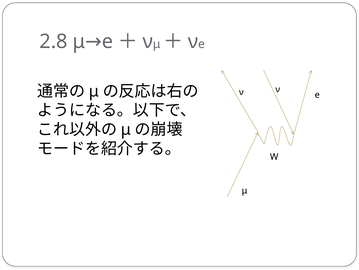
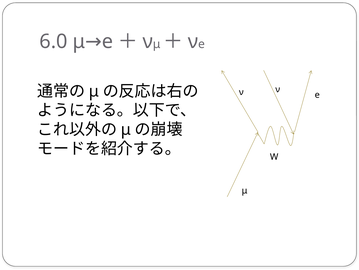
2.8: 2.8 -> 6.0
